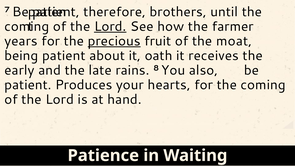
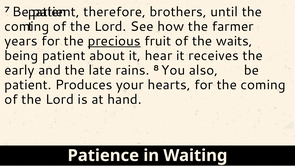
Lord at (110, 26) underline: present -> none
moat: moat -> waits
oath: oath -> hear
